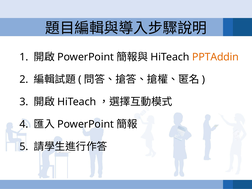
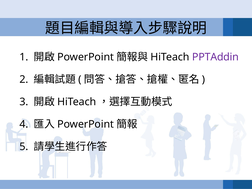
PPTAddin colour: orange -> purple
